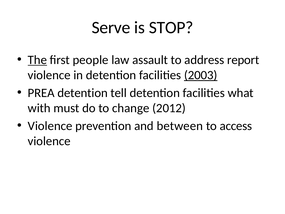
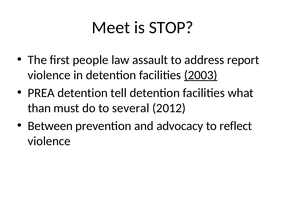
Serve: Serve -> Meet
The underline: present -> none
with: with -> than
change: change -> several
Violence at (50, 126): Violence -> Between
between: between -> advocacy
access: access -> reflect
